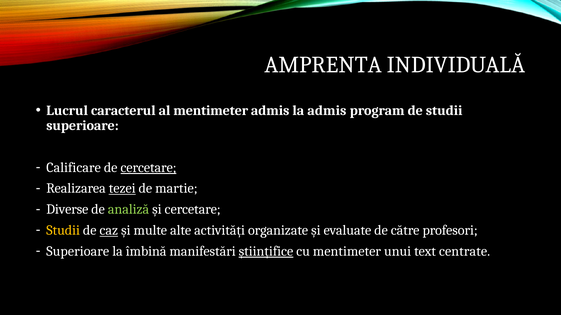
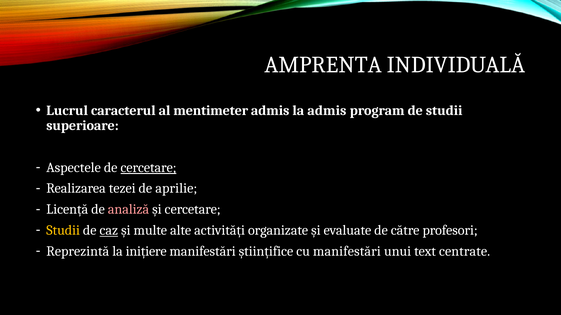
Calificare: Calificare -> Aspectele
tezei underline: present -> none
martie: martie -> aprilie
Diverse: Diverse -> Licență
analiză colour: light green -> pink
Superioare at (78, 252): Superioare -> Reprezintă
îmbină: îmbină -> inițiere
științifice underline: present -> none
cu mentimeter: mentimeter -> manifestări
